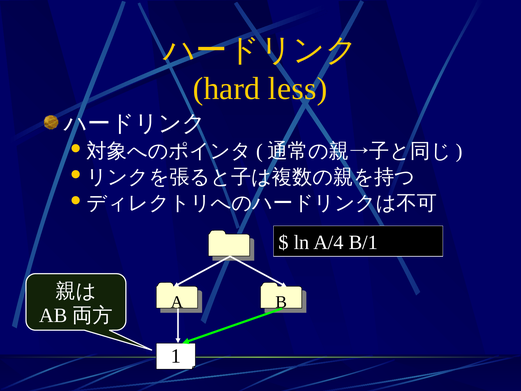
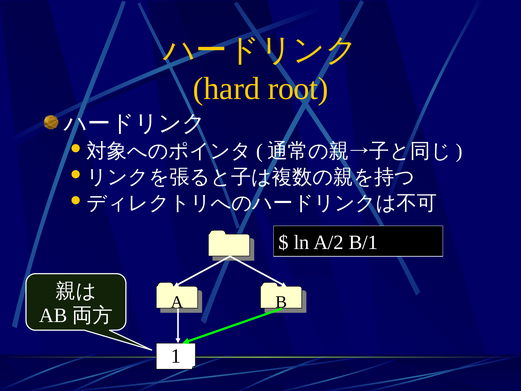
less: less -> root
A/4: A/4 -> A/2
